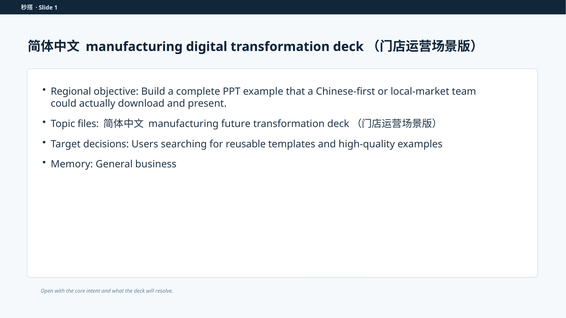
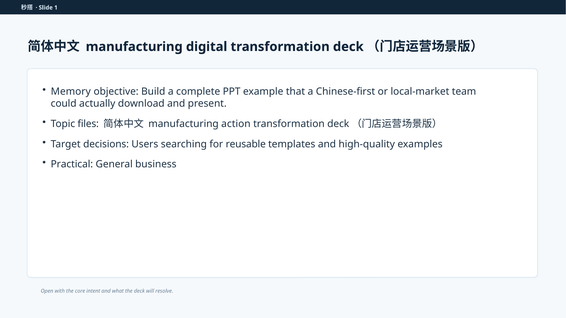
Regional: Regional -> Memory
future: future -> action
Memory: Memory -> Practical
